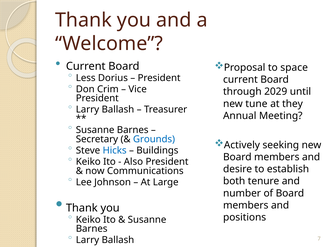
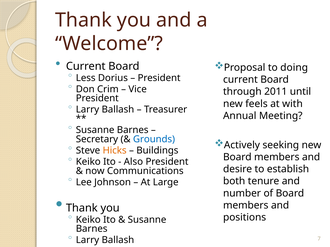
space: space -> doing
2029: 2029 -> 2011
tune: tune -> feels
they: they -> with
Hicks colour: blue -> orange
